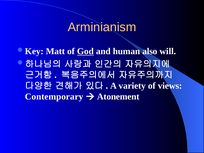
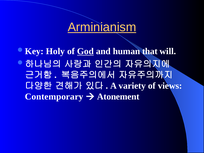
Arminianism underline: none -> present
Matt: Matt -> Holy
also: also -> that
